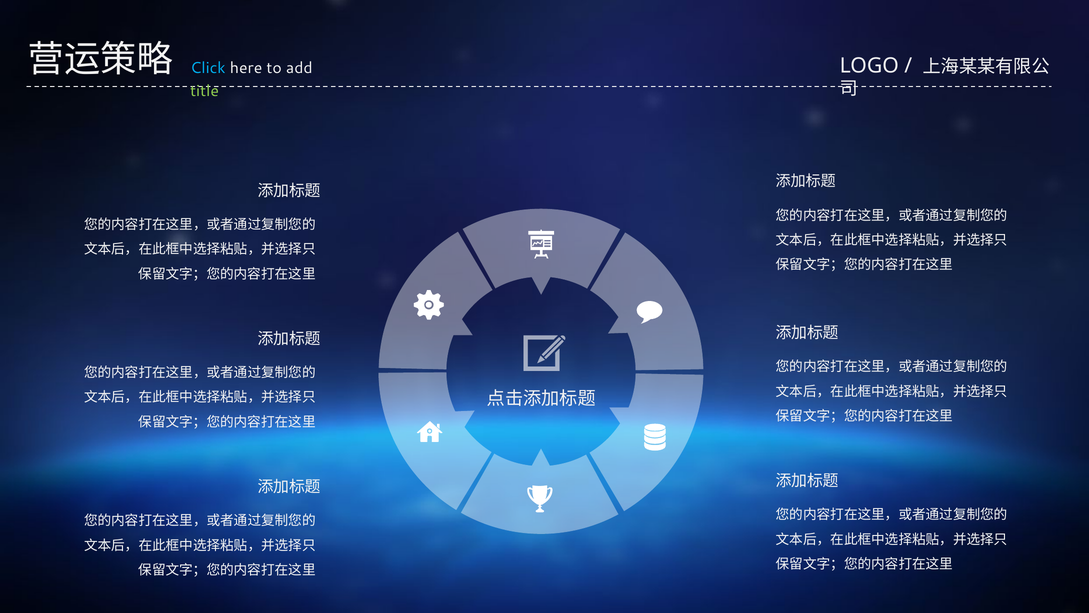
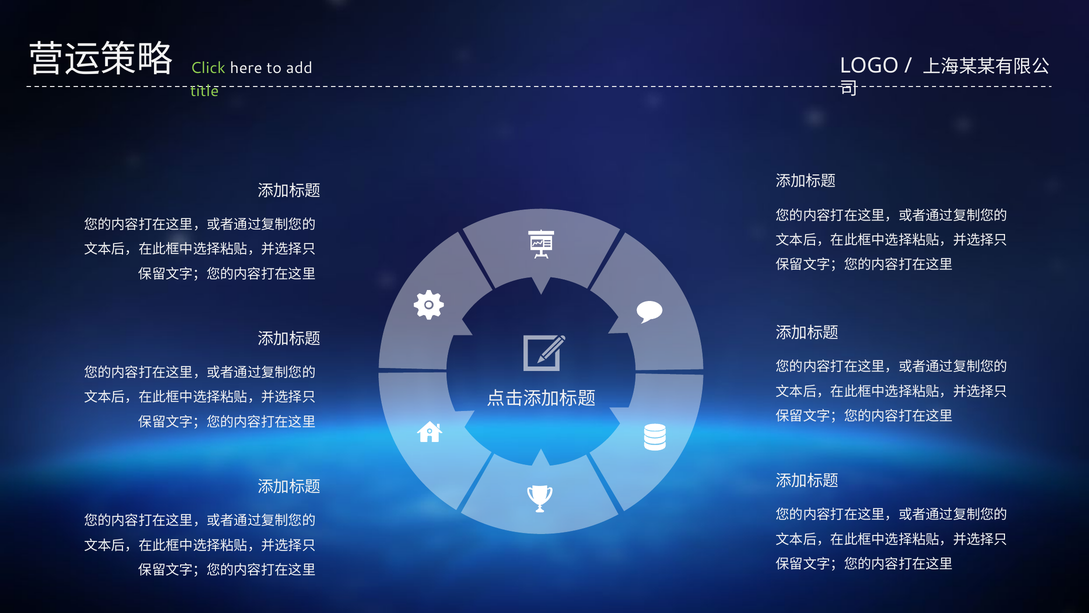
Click colour: light blue -> light green
